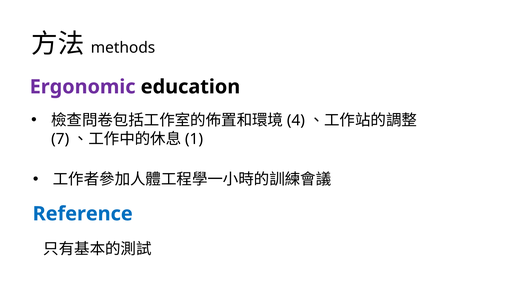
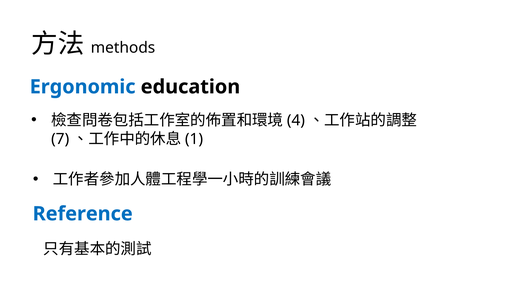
Ergonomic colour: purple -> blue
